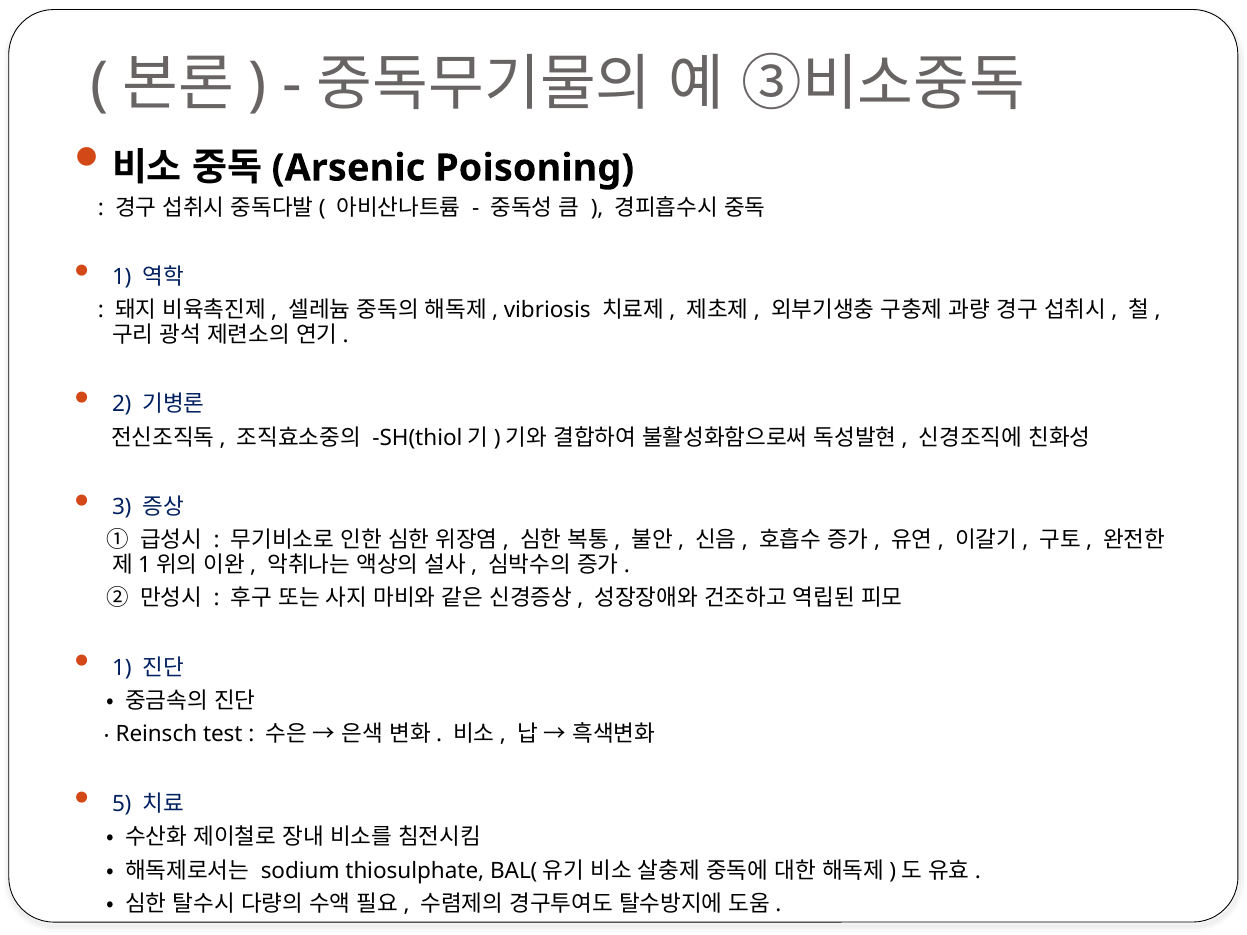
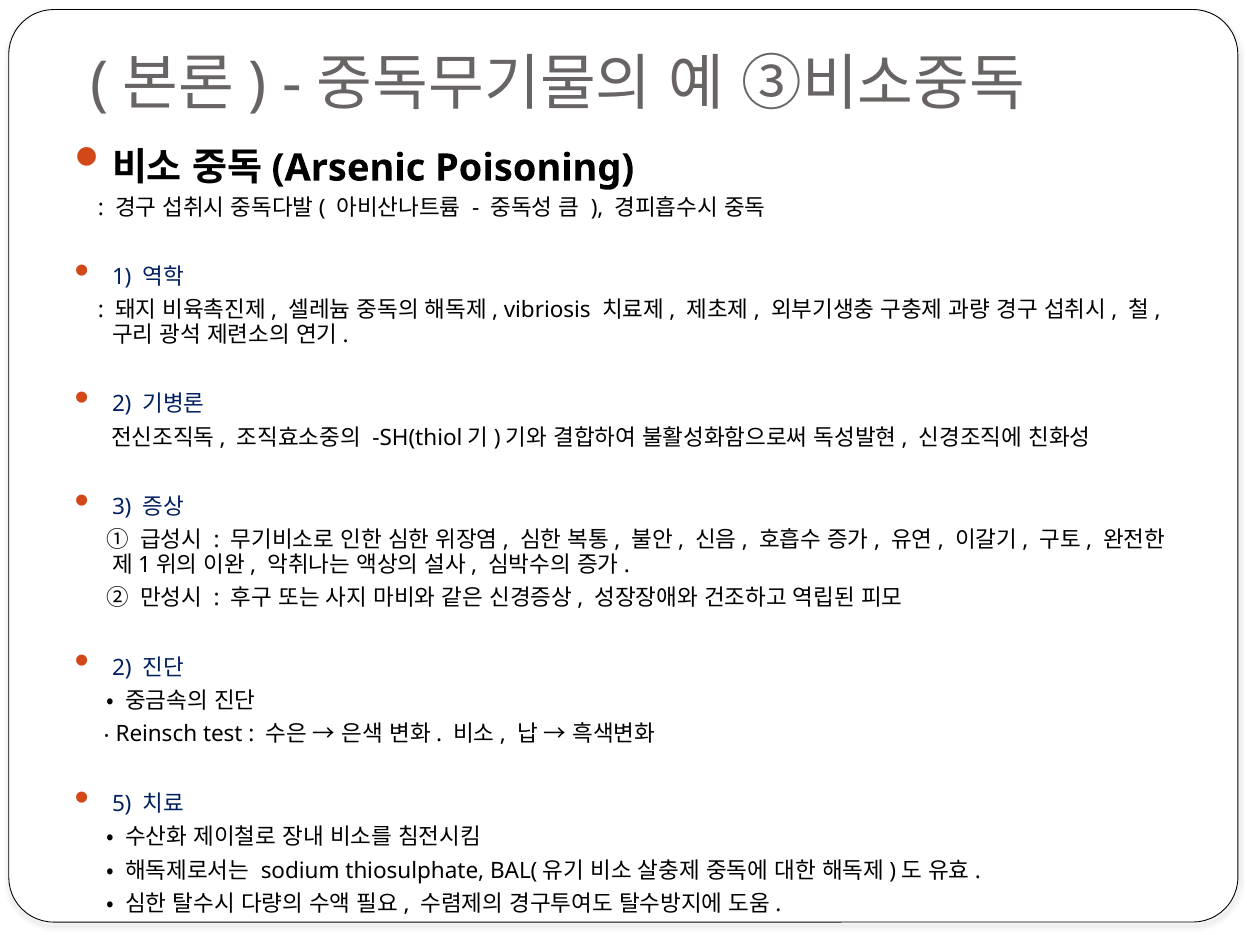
1 at (122, 668): 1 -> 2
